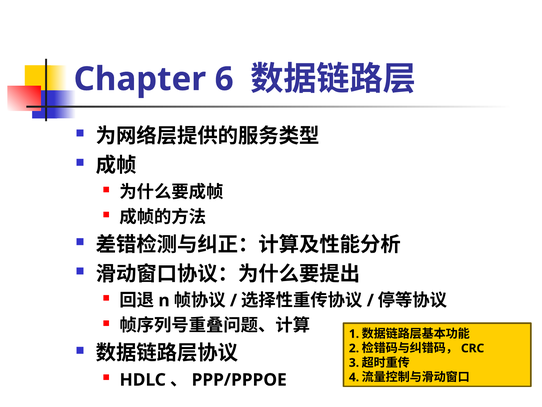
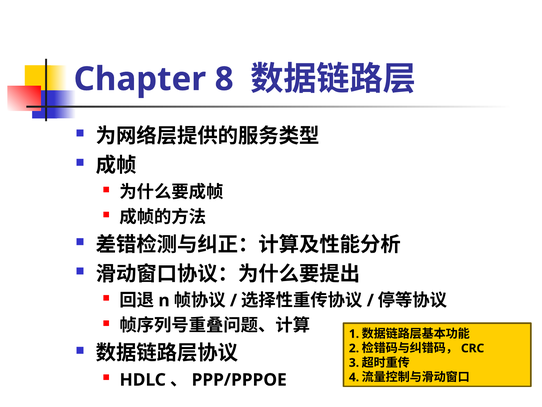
6: 6 -> 8
